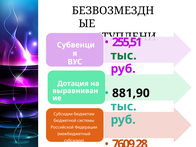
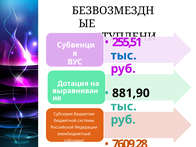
тыс at (124, 56) colour: green -> blue
